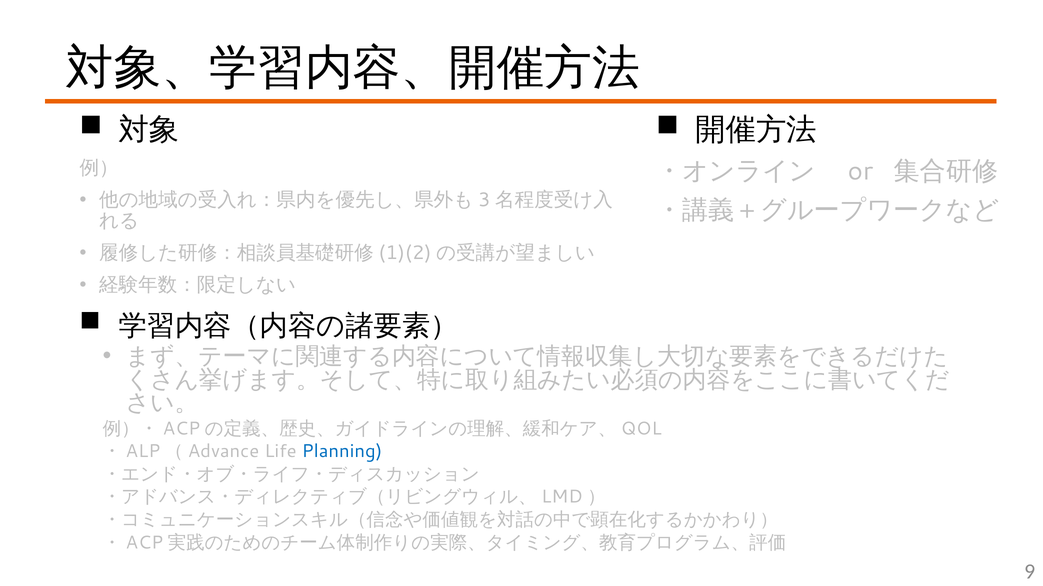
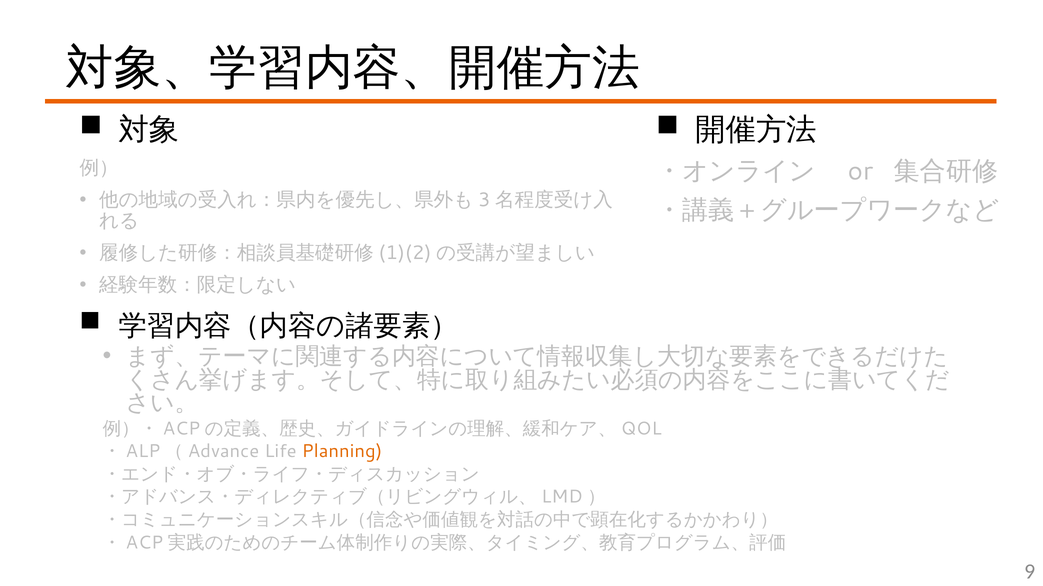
Planning colour: blue -> orange
